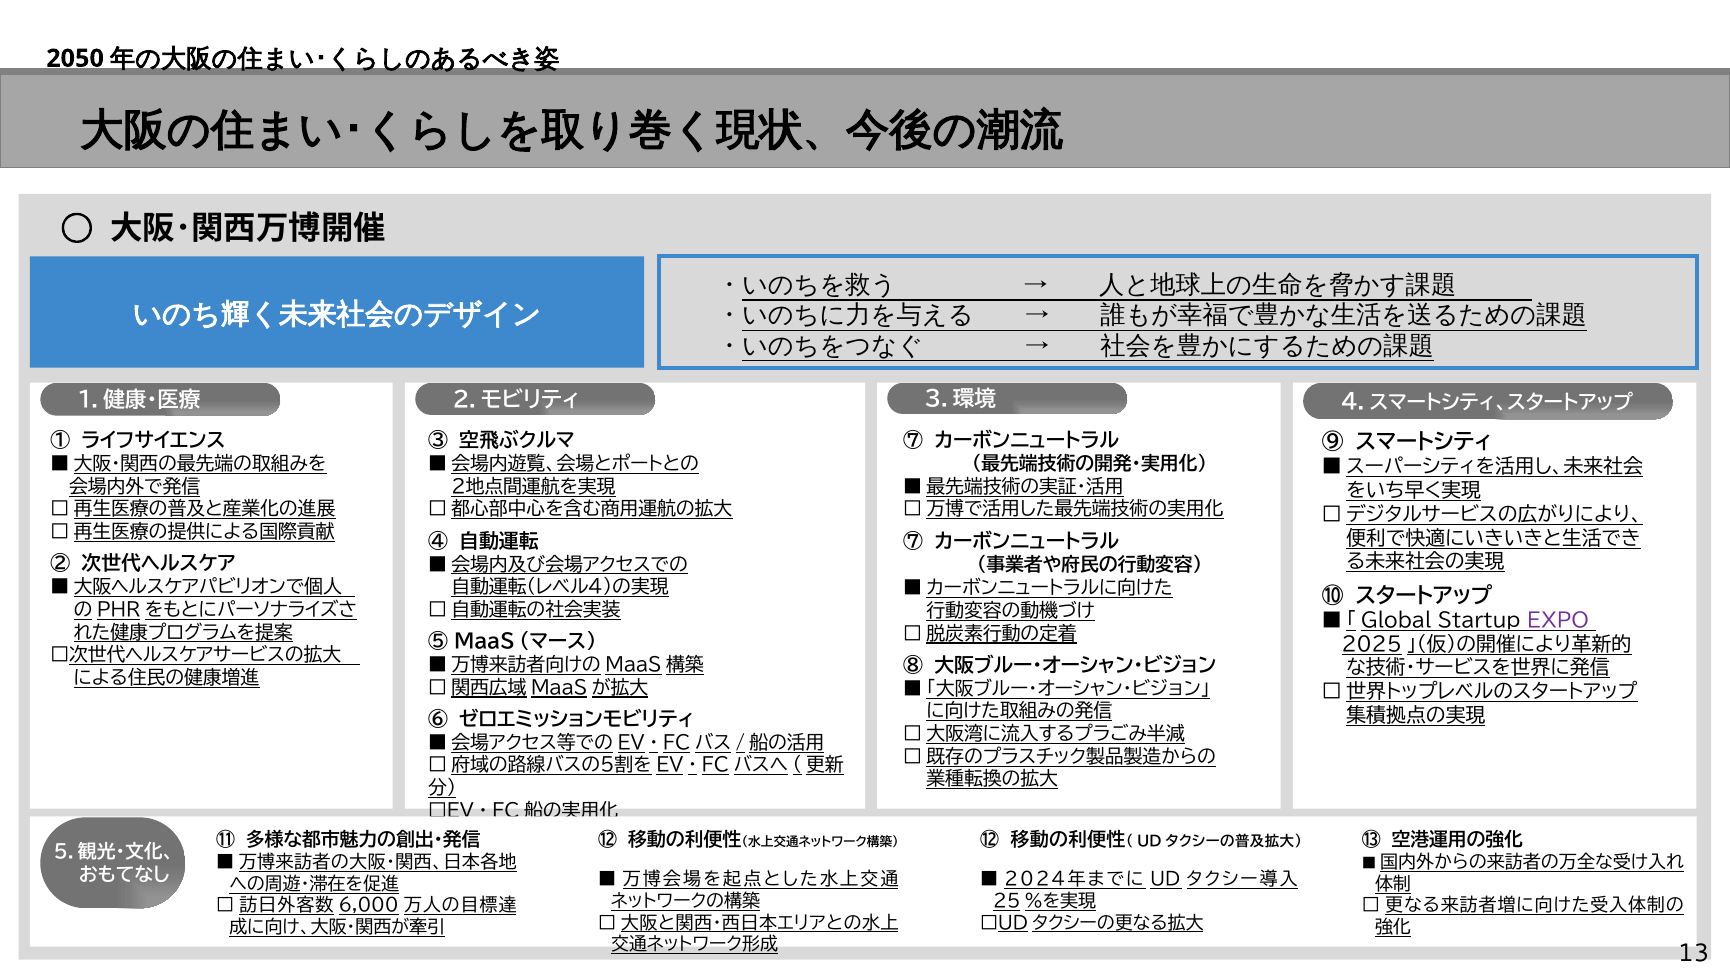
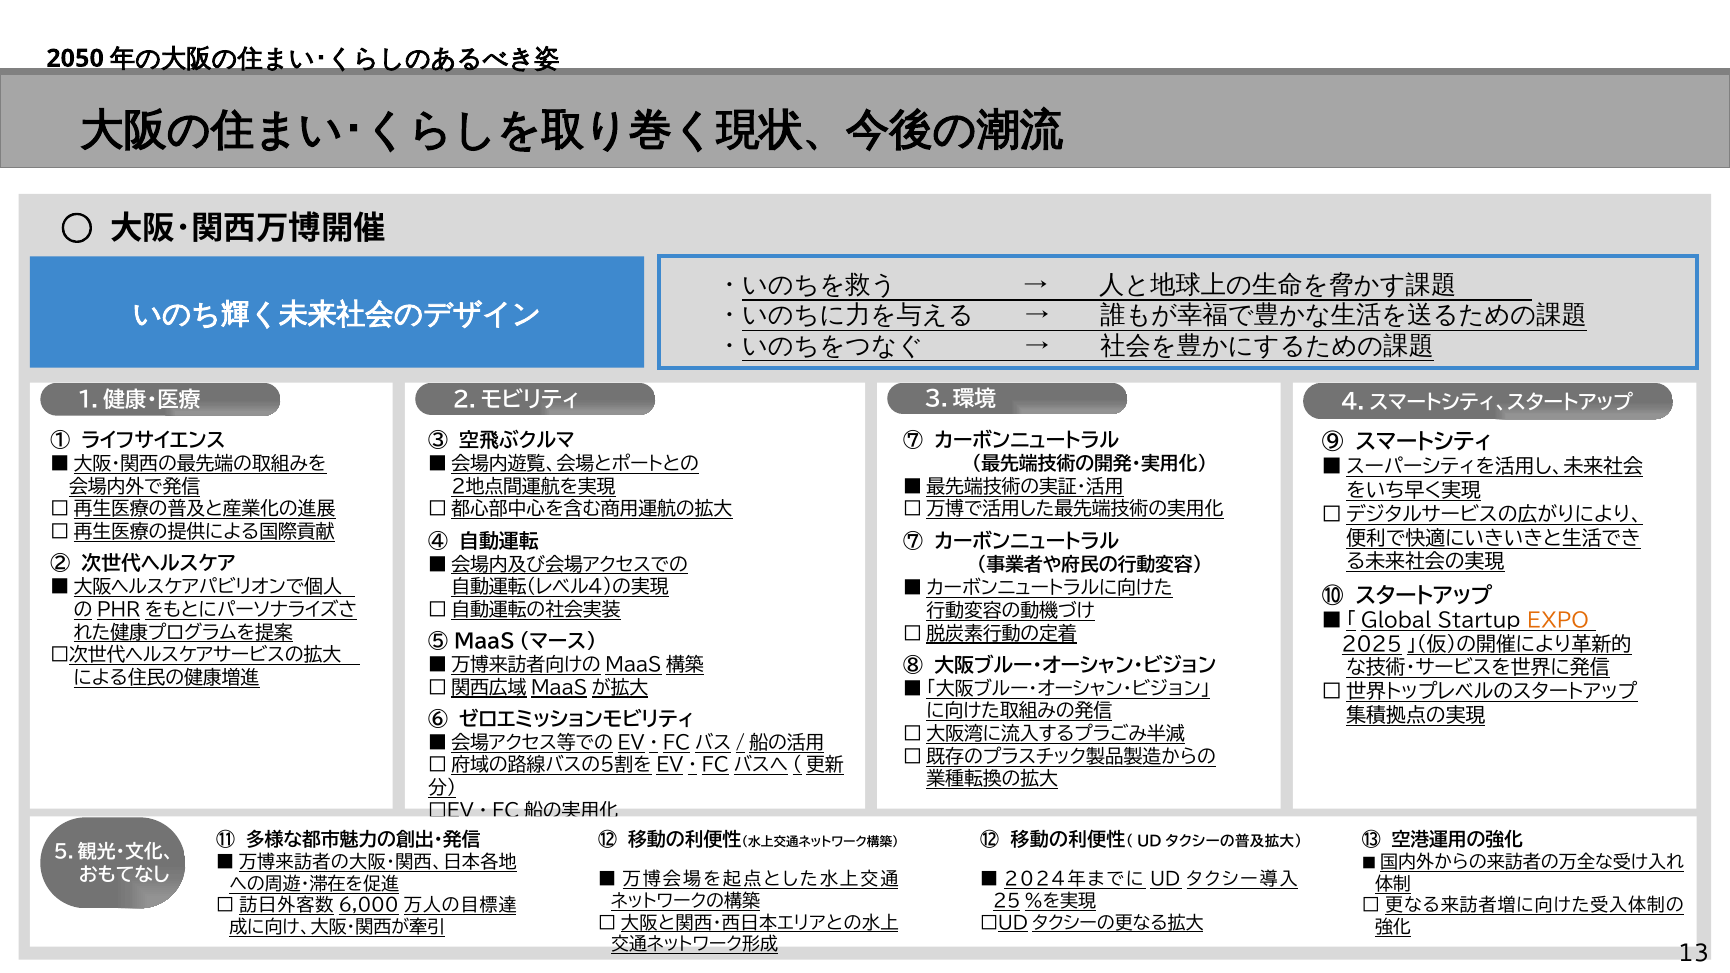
EXPO colour: purple -> orange
